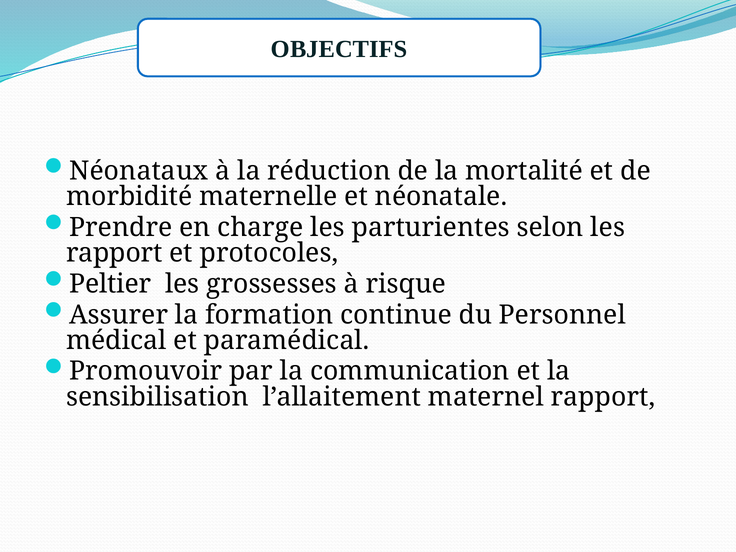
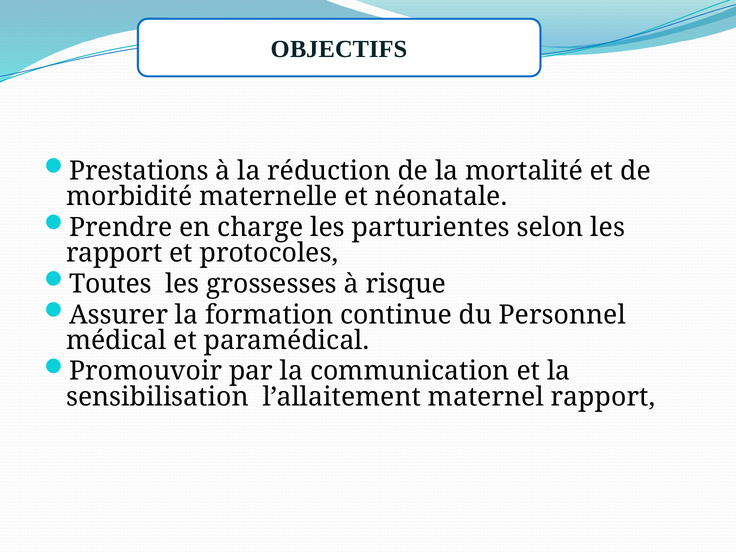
Néonataux: Néonataux -> Prestations
Peltier: Peltier -> Toutes
